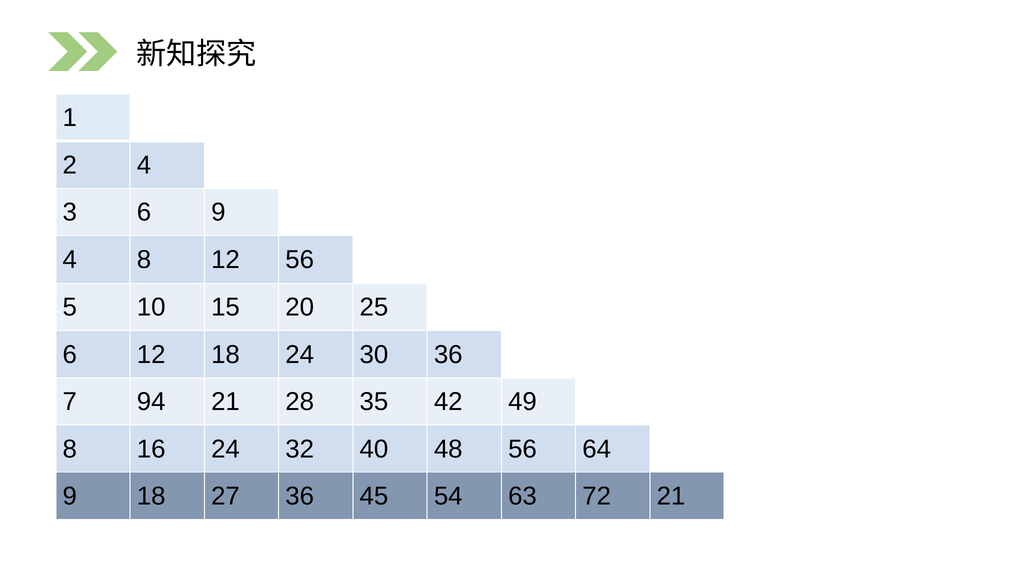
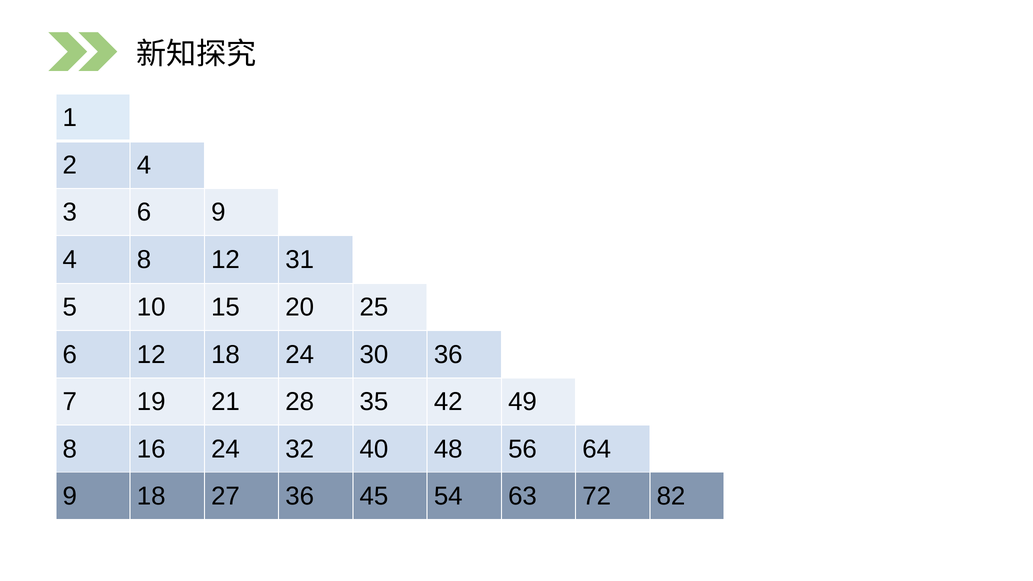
12 56: 56 -> 31
94: 94 -> 19
72 21: 21 -> 82
